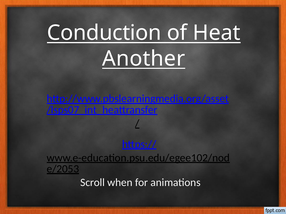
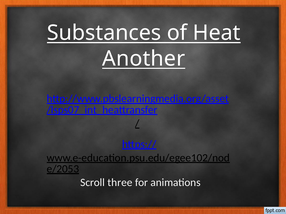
Conduction: Conduction -> Substances
when: when -> three
